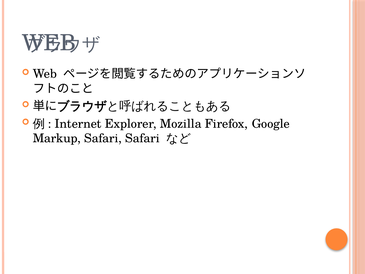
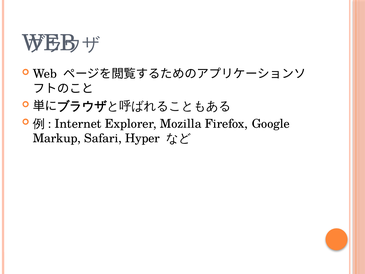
Safari Safari: Safari -> Hyper
